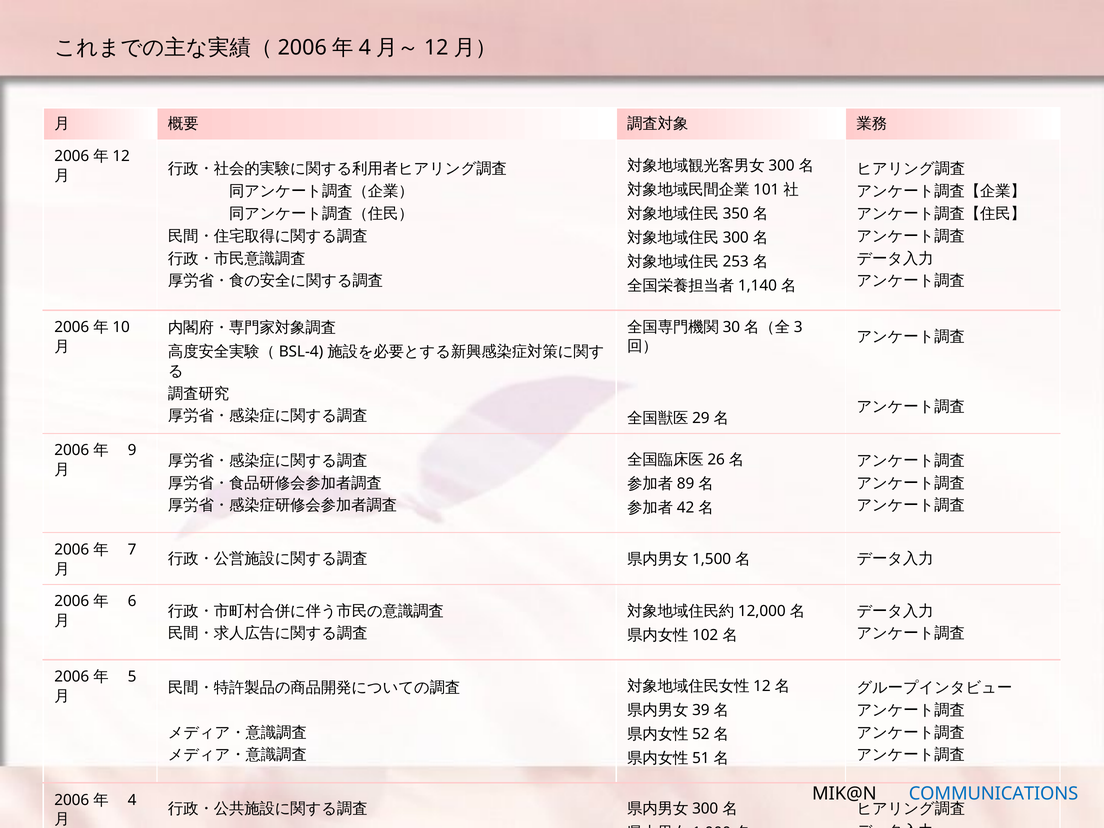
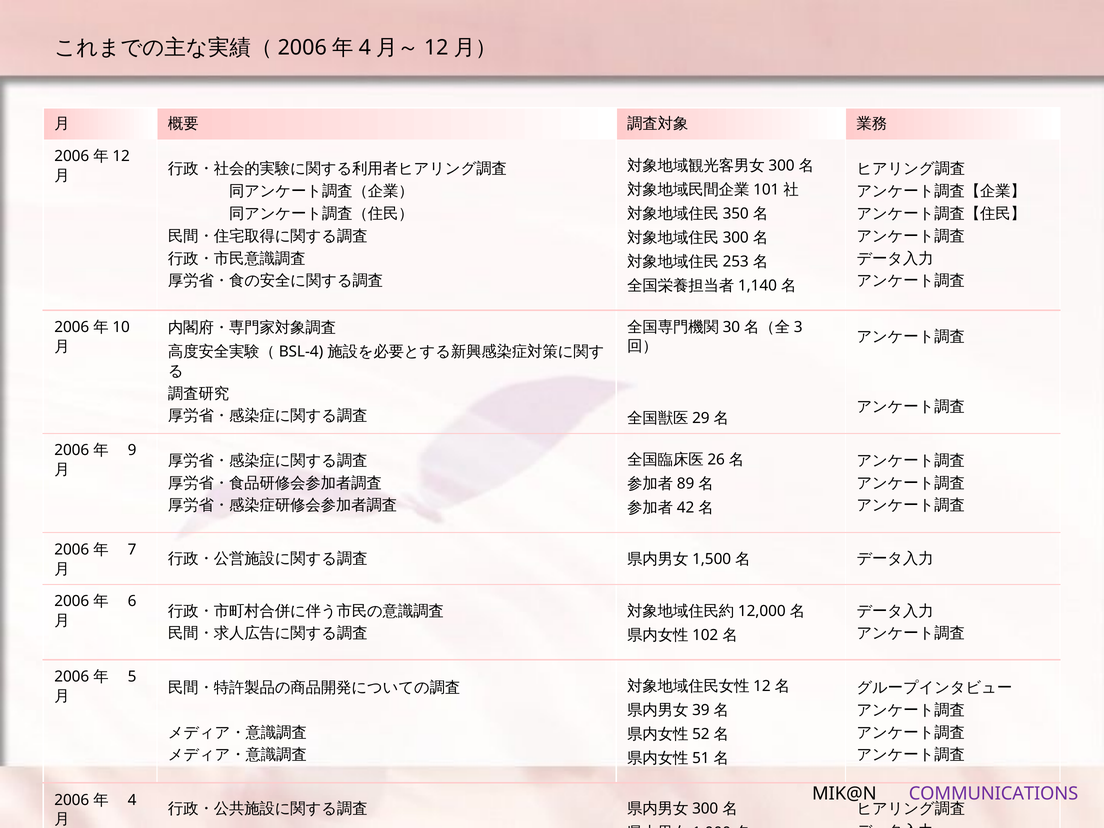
COMMUNICATIONS colour: blue -> purple
